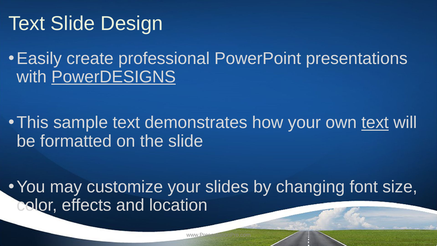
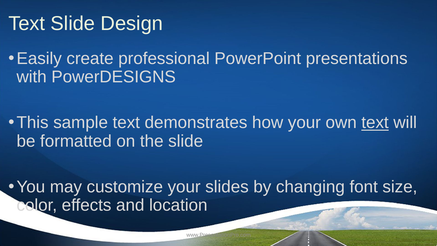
PowerDESIGNS underline: present -> none
